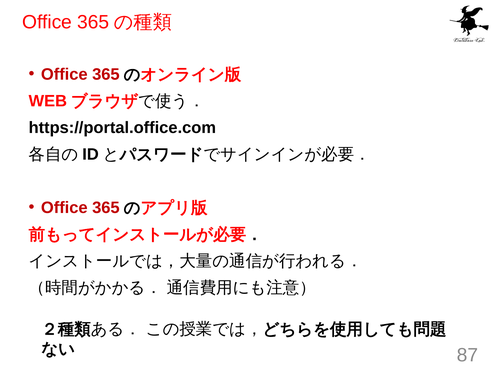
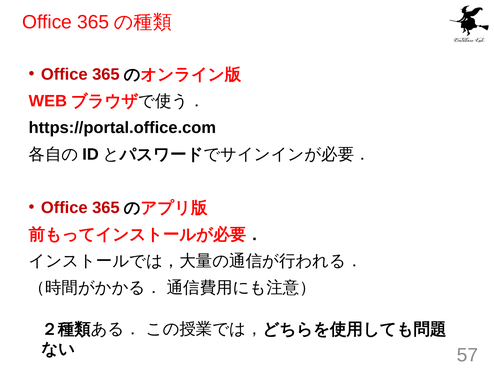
87: 87 -> 57
